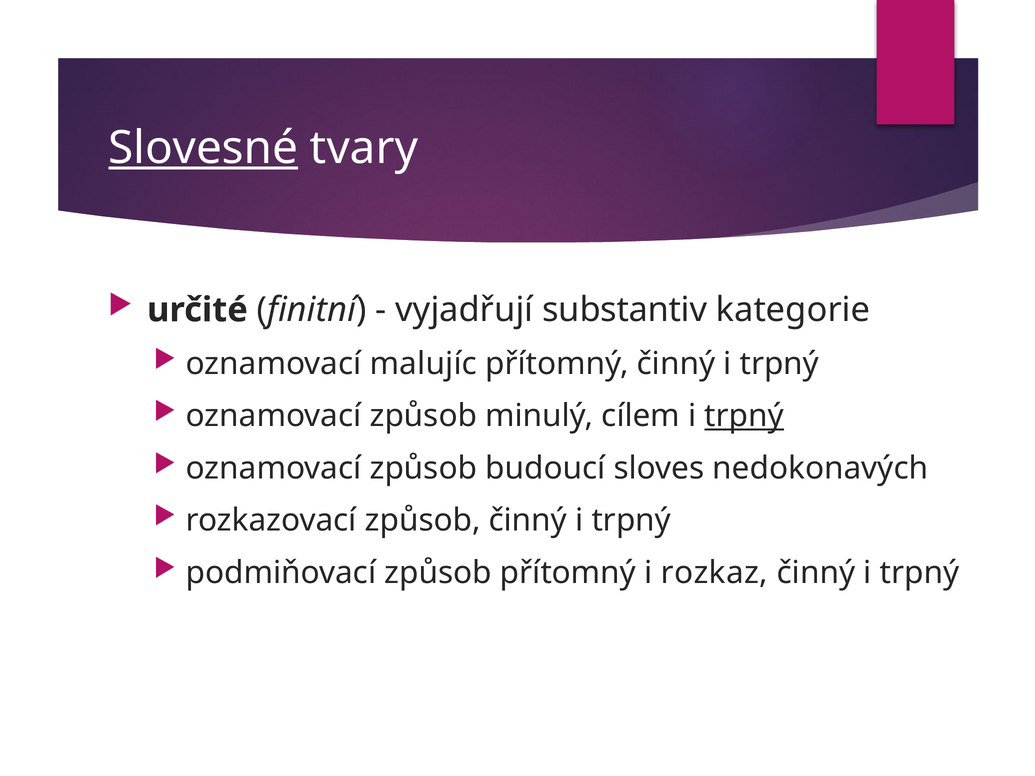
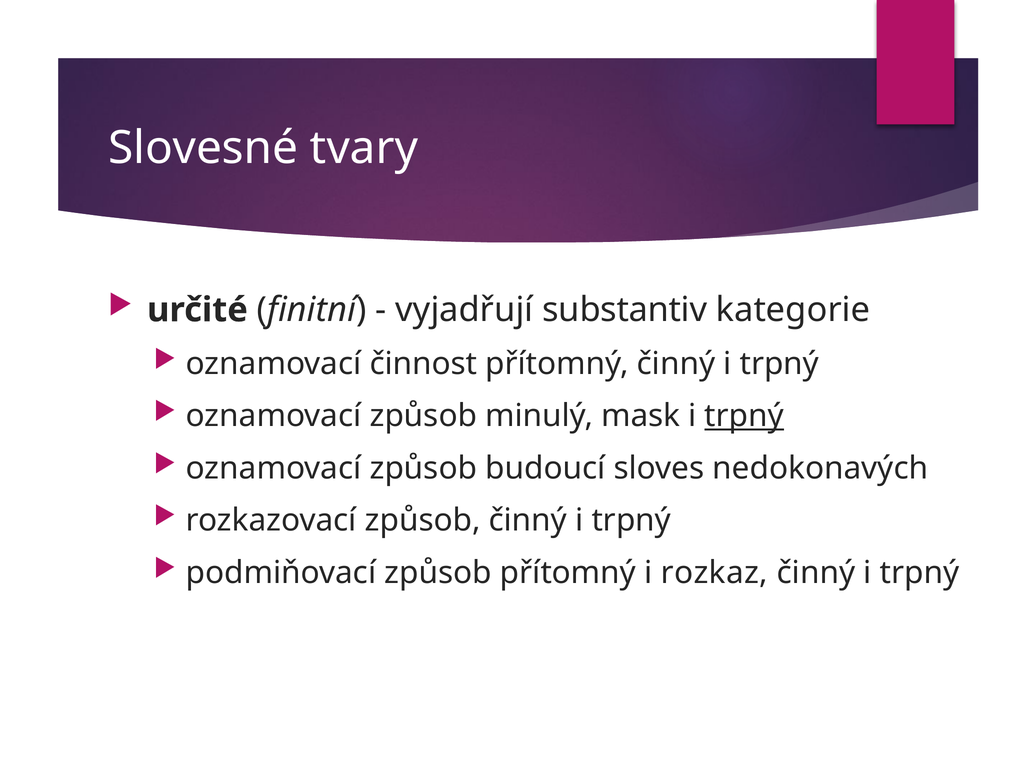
Slovesné underline: present -> none
malujíc: malujíc -> činnost
cílem: cílem -> mask
